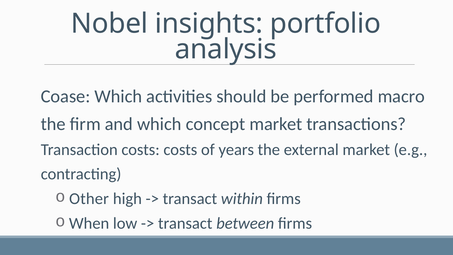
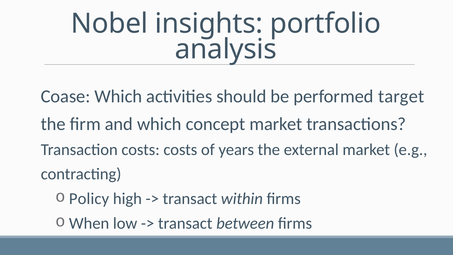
macro: macro -> target
Other: Other -> Policy
